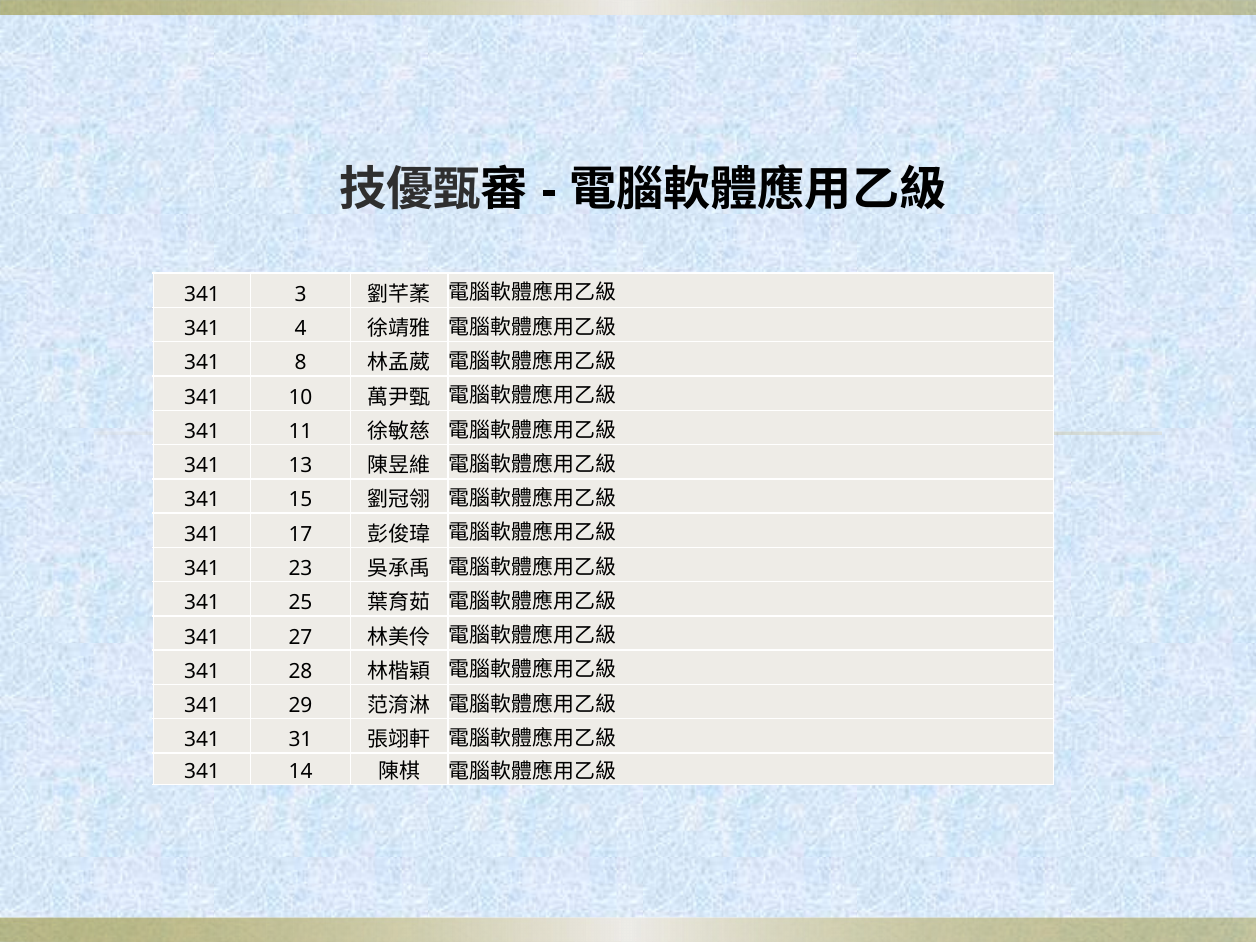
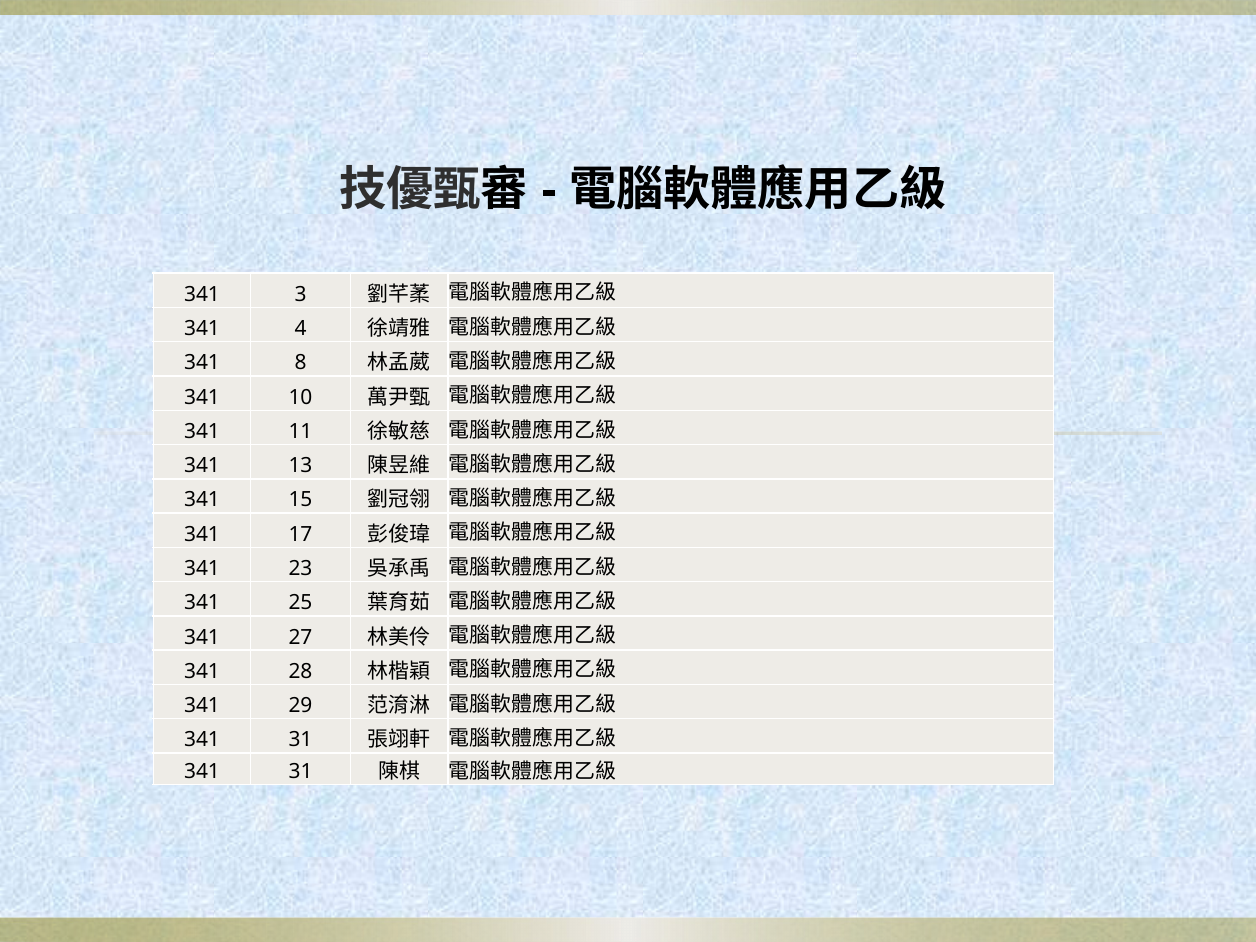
14 at (301, 771): 14 -> 31
